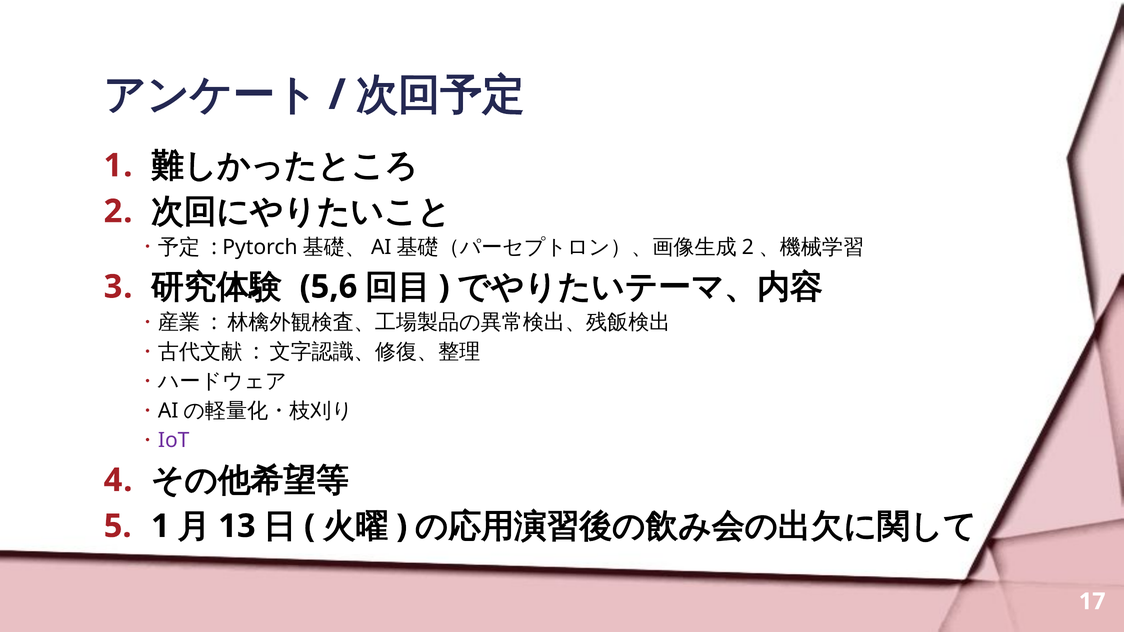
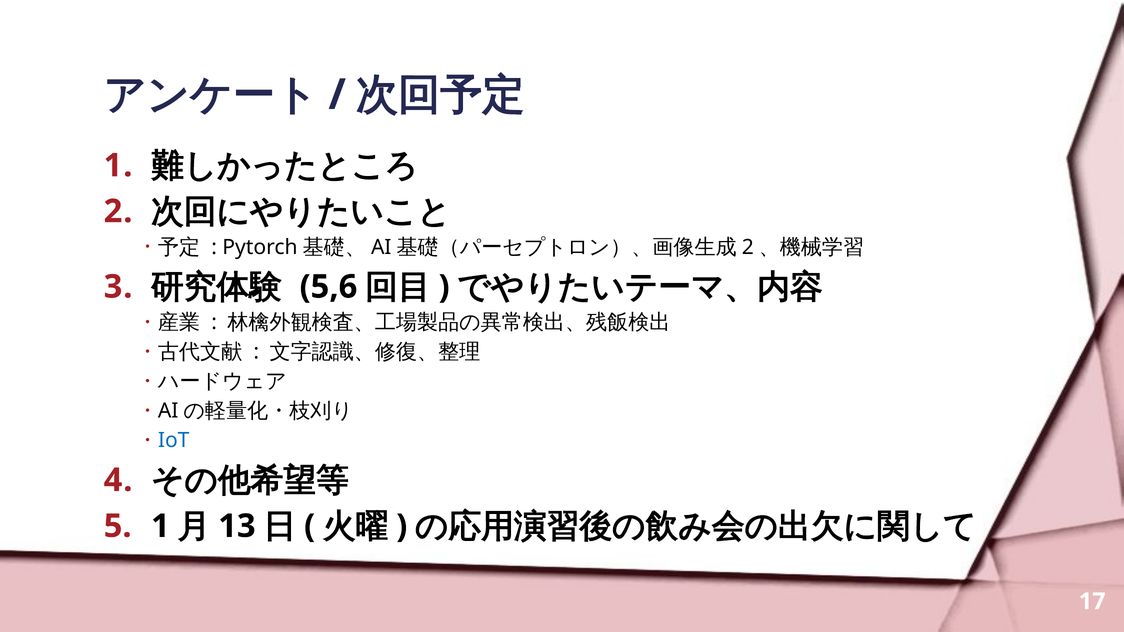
IoT colour: purple -> blue
